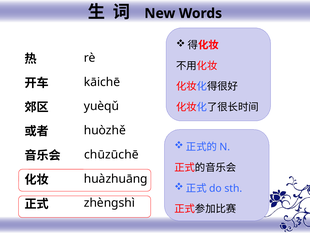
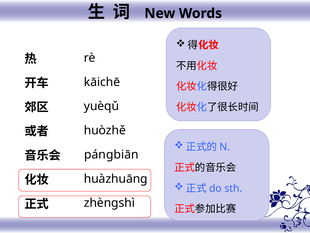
chūzūchē: chūzūchē -> pánɡbiān
